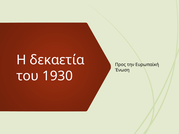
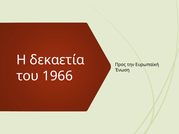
1930: 1930 -> 1966
